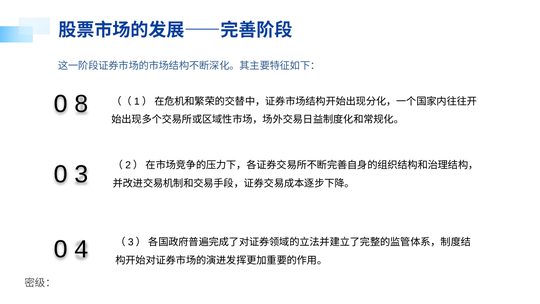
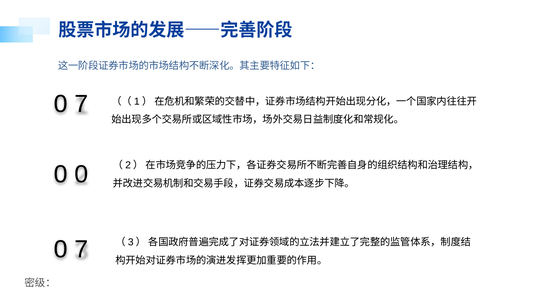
8 at (81, 104): 8 -> 7
3 at (81, 174): 3 -> 0
4 at (81, 249): 4 -> 7
